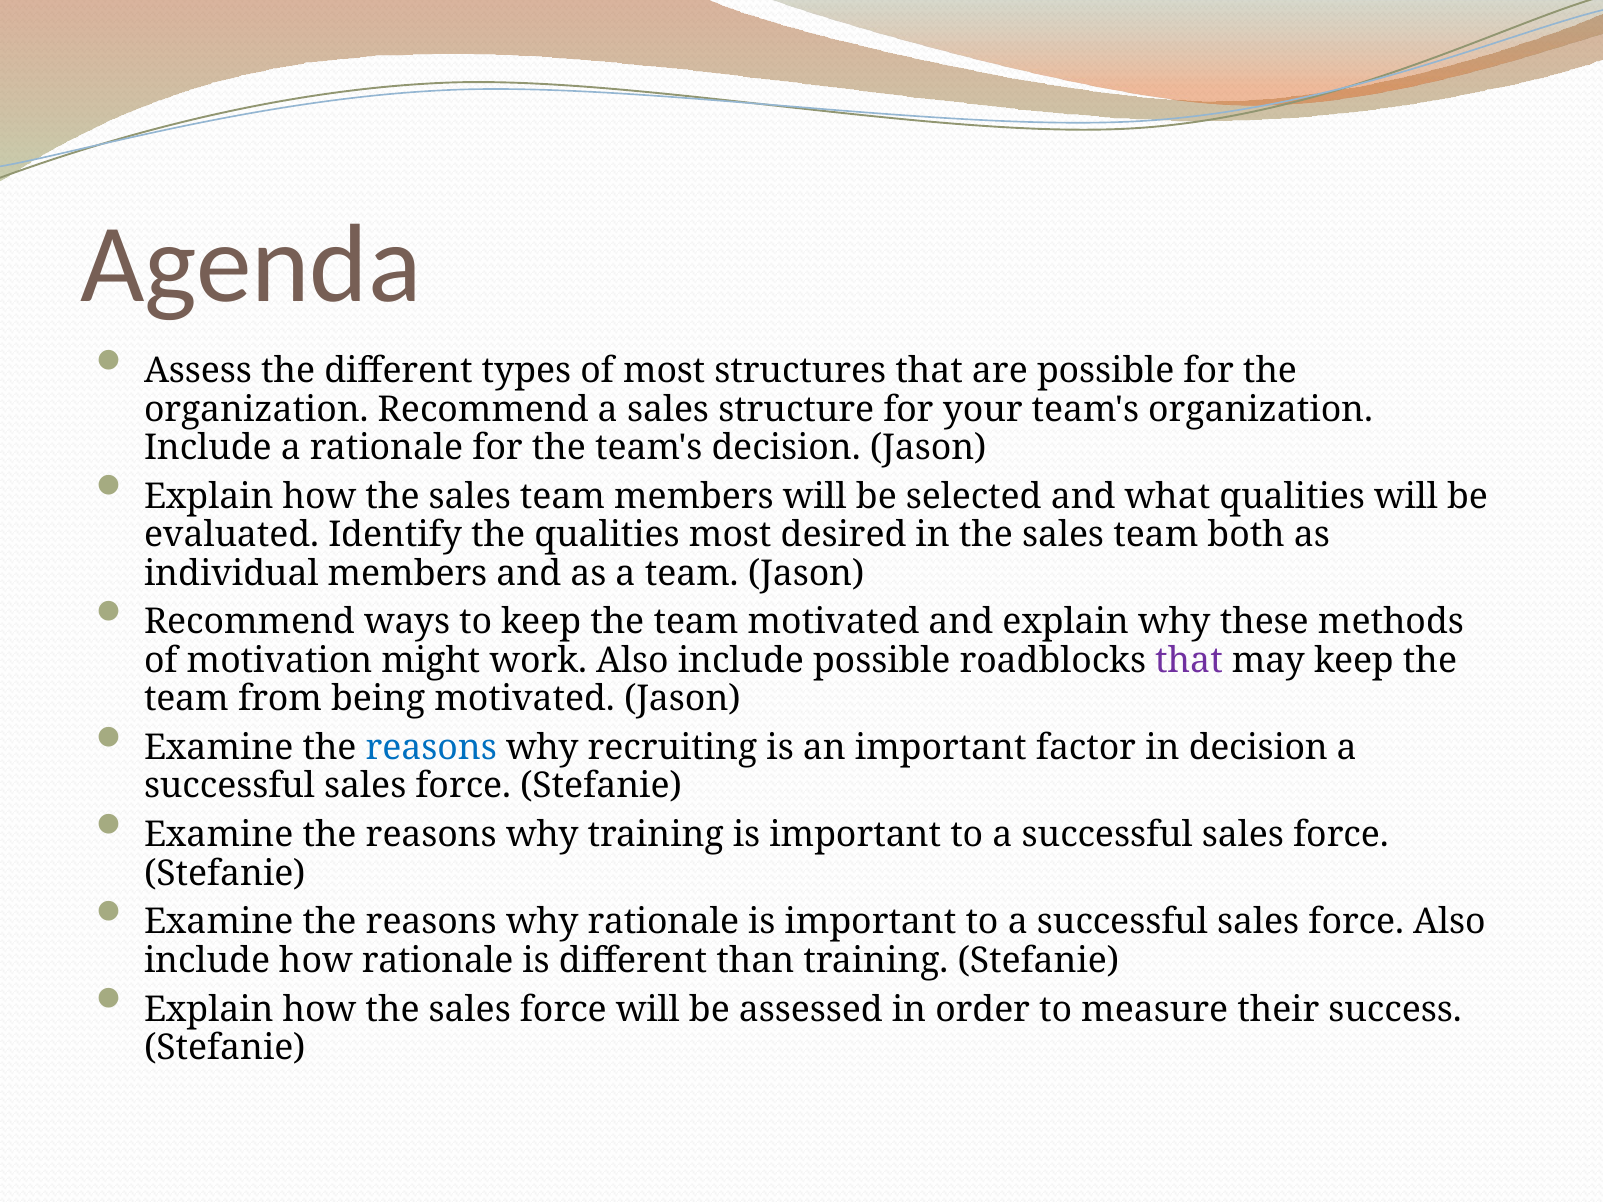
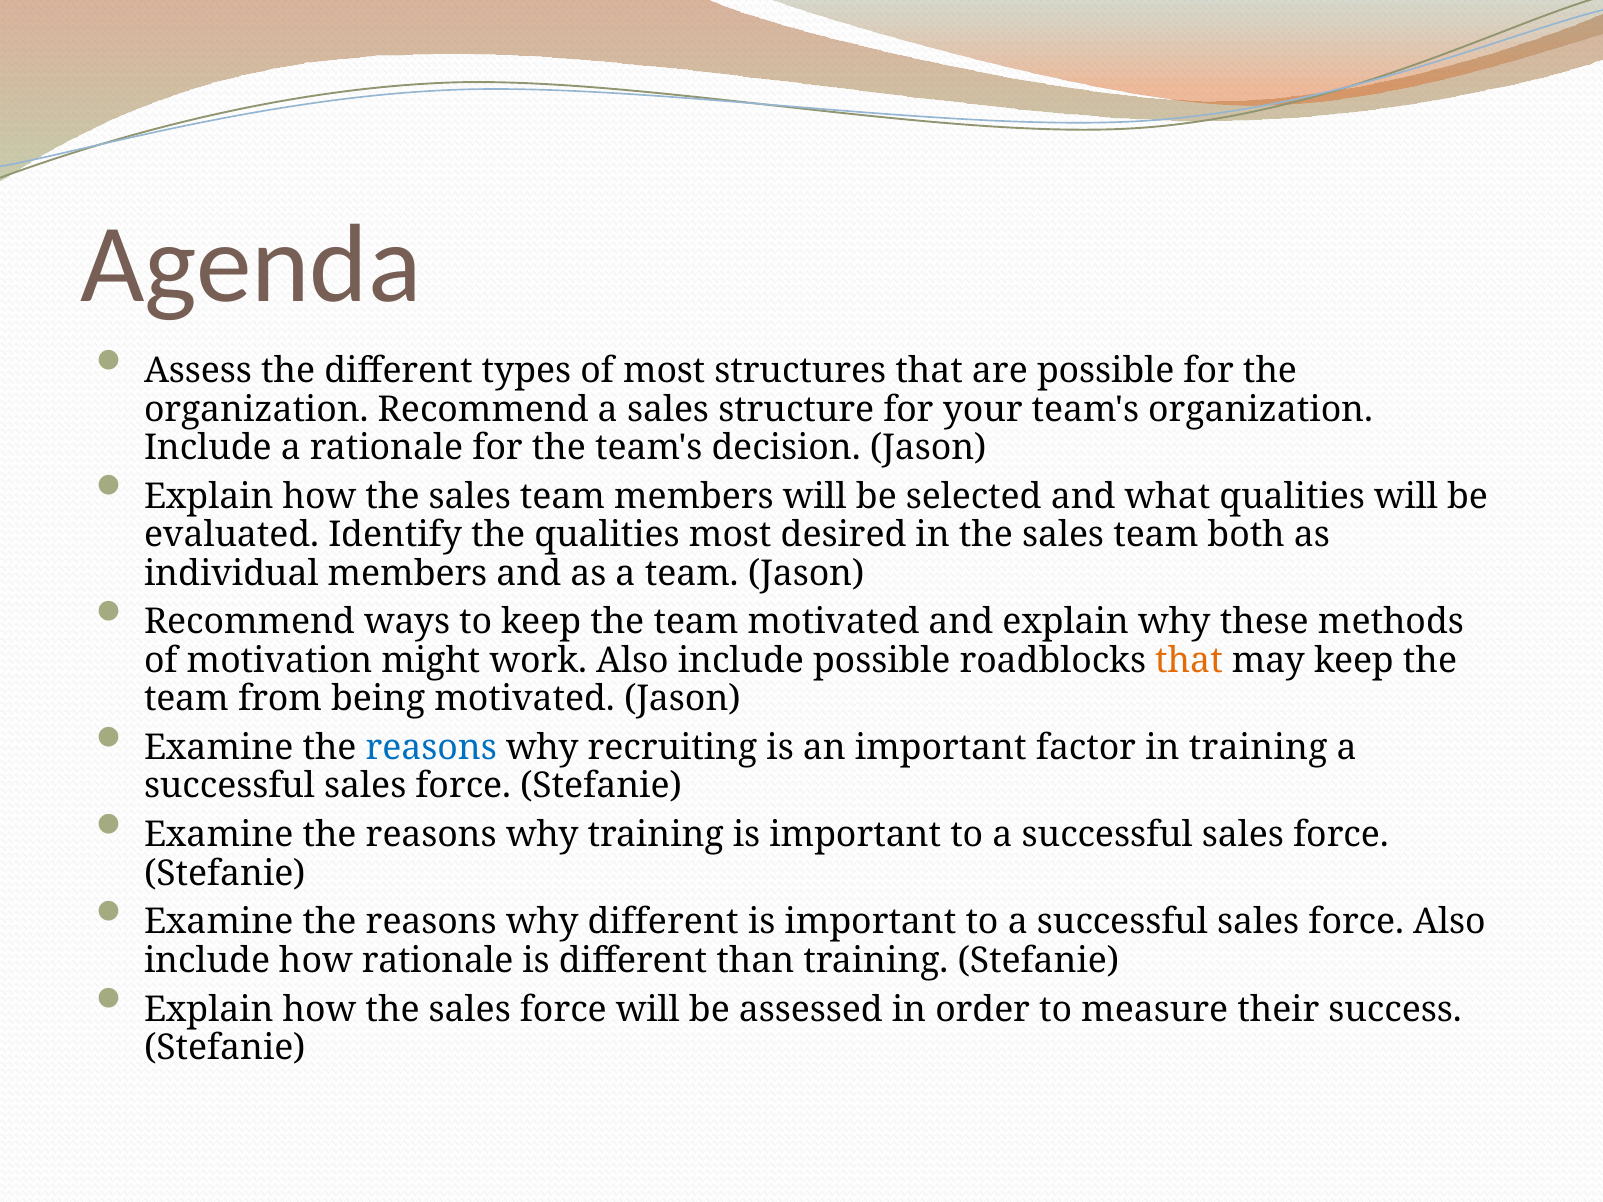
that at (1189, 661) colour: purple -> orange
in decision: decision -> training
why rationale: rationale -> different
